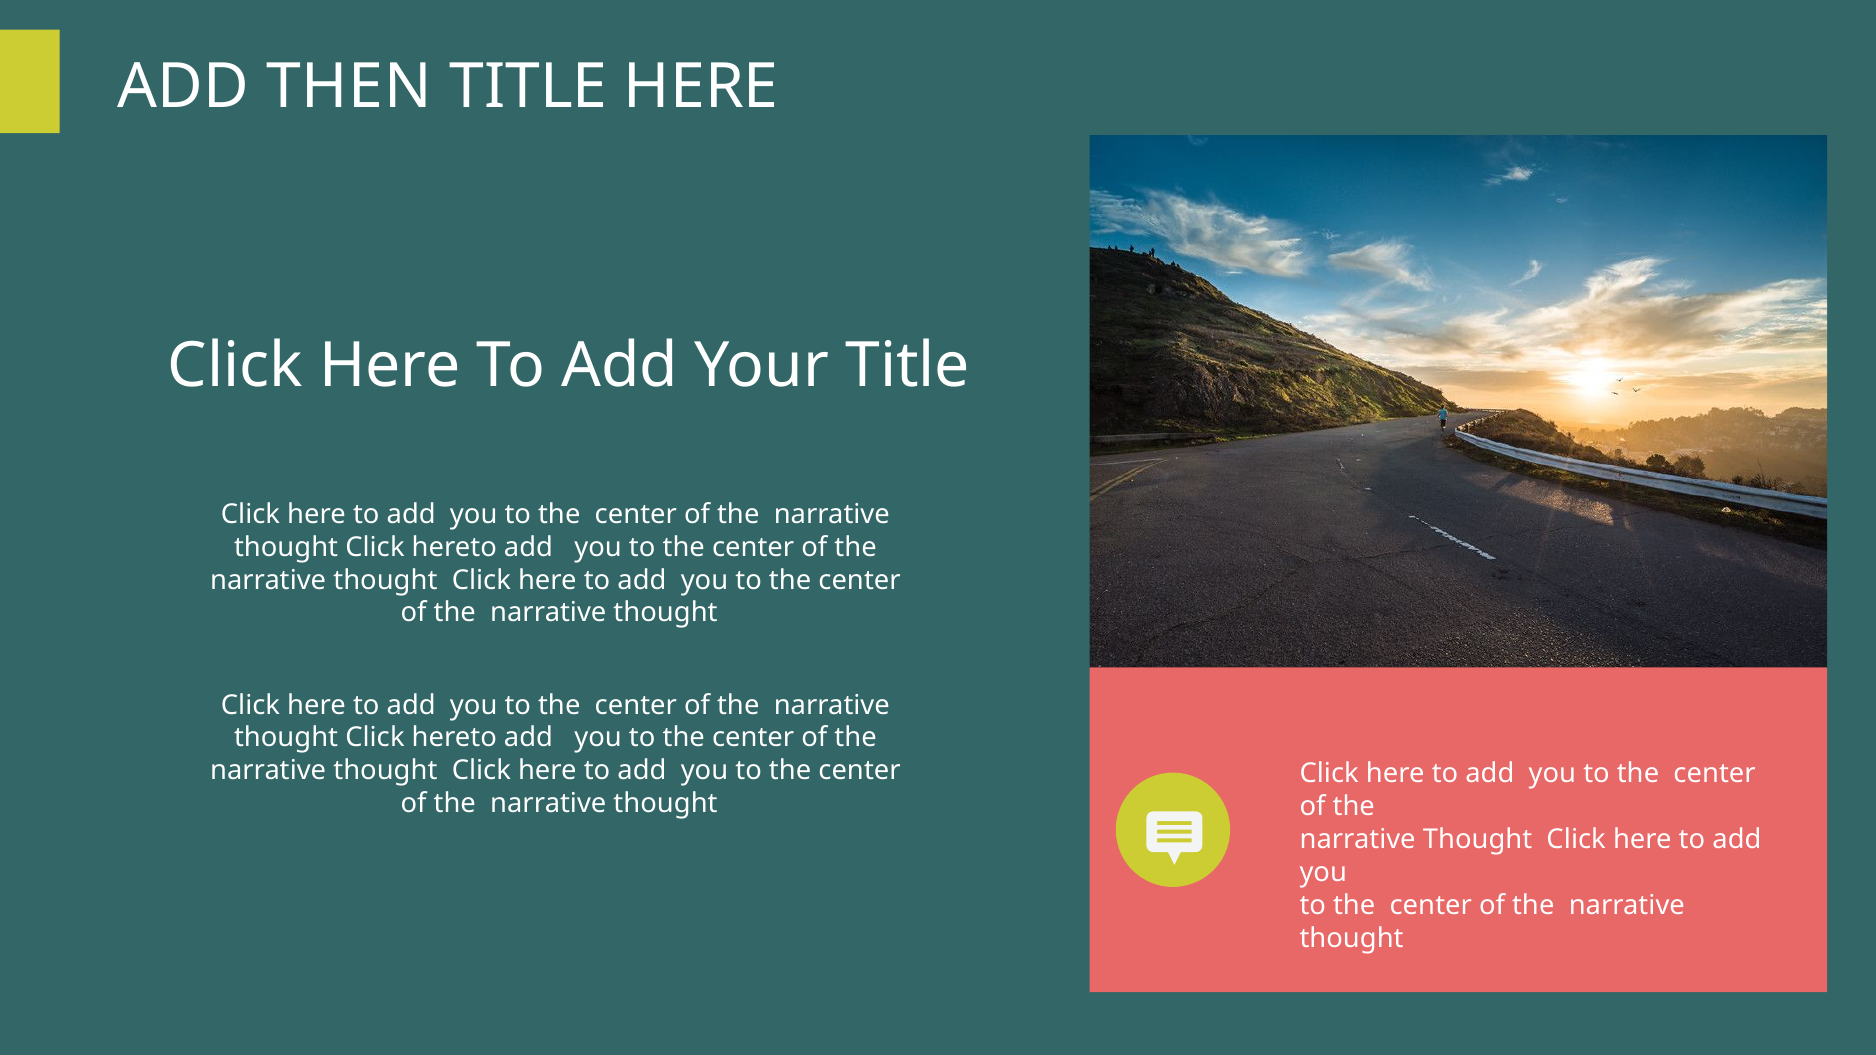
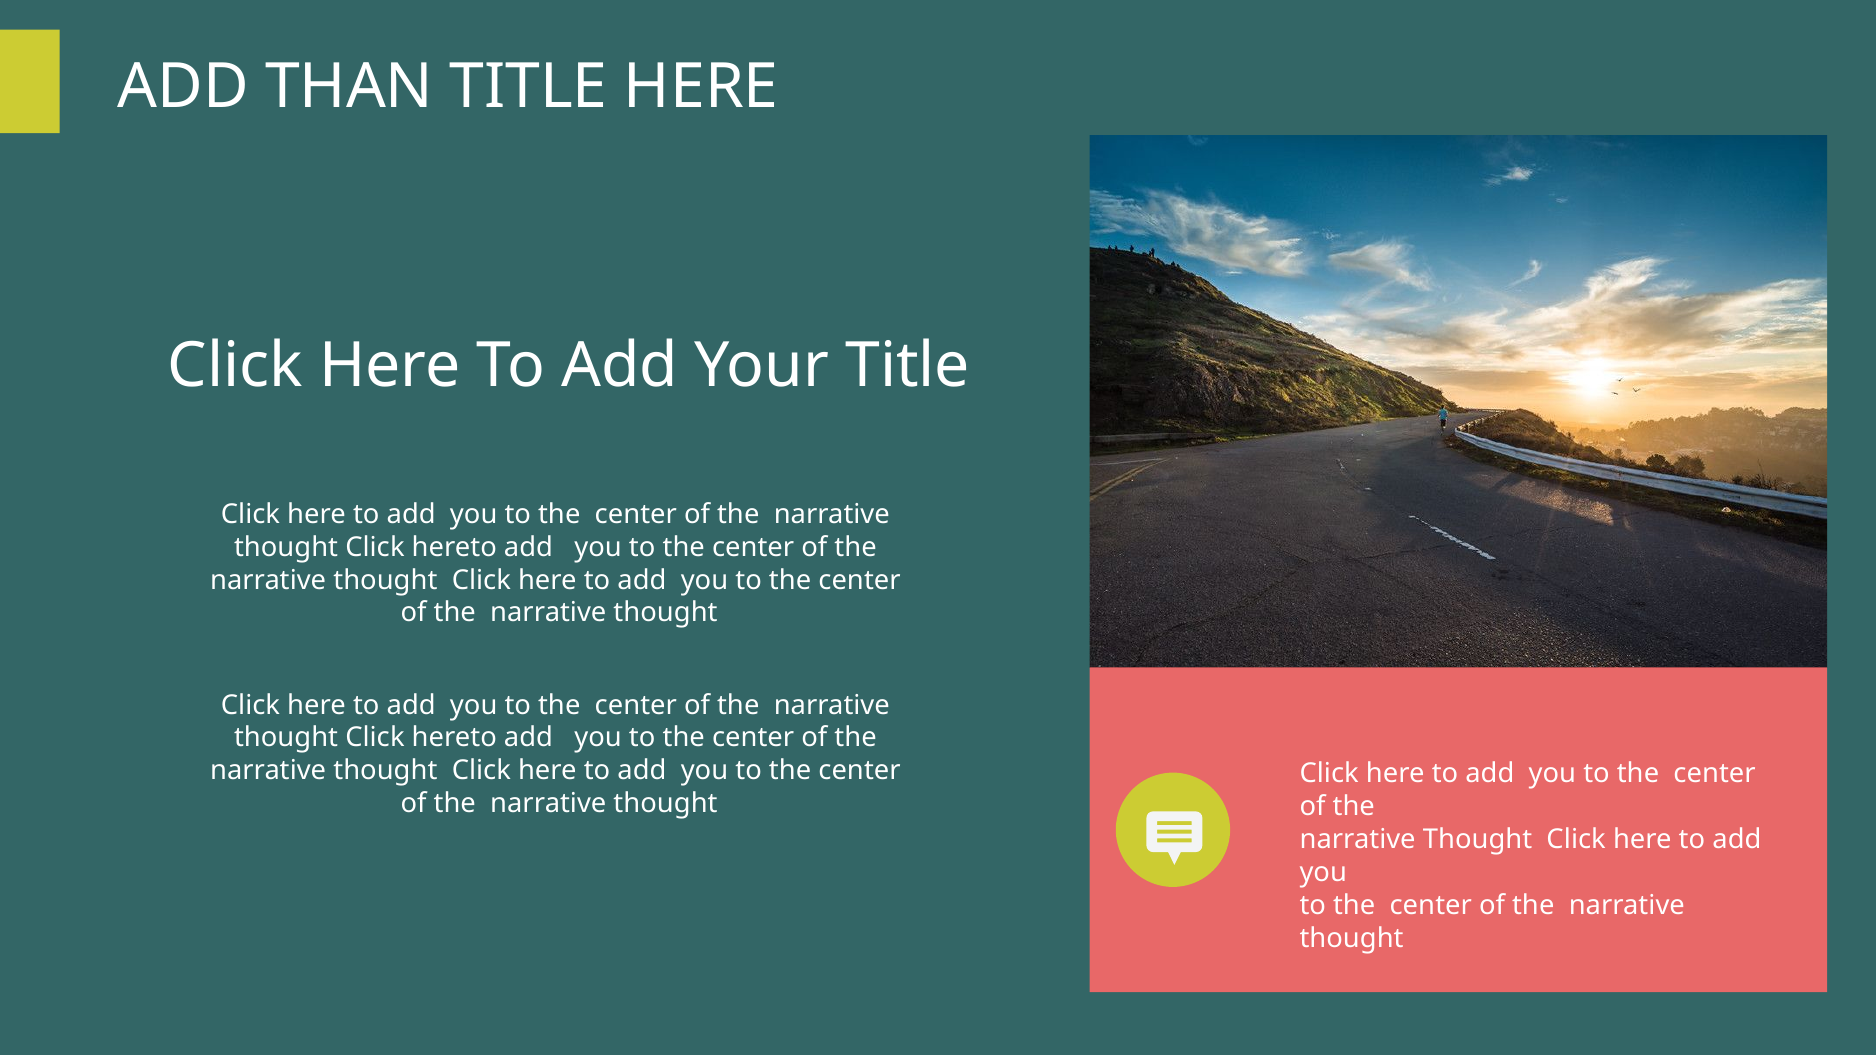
THEN: THEN -> THAN
